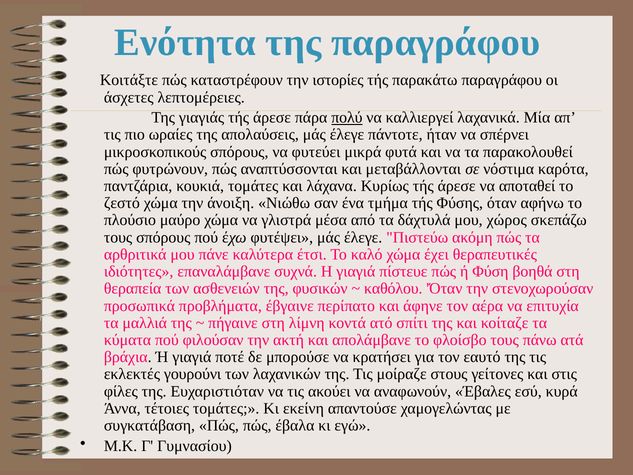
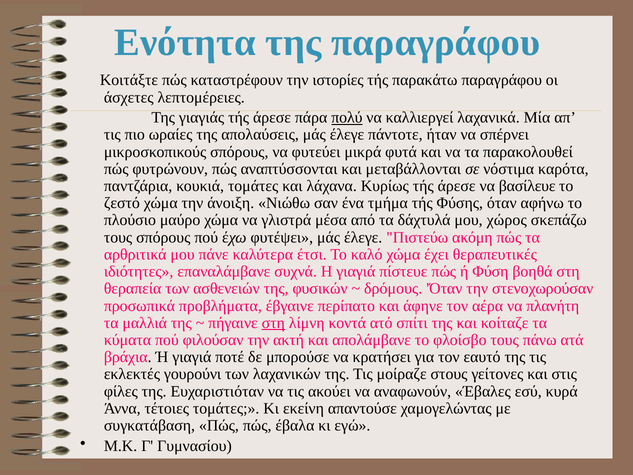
αποταθεί: αποταθεί -> βασίλευε
καθόλου: καθόλου -> δρόμους
επιτυχία: επιτυχία -> πλανήτη
στη at (273, 323) underline: none -> present
